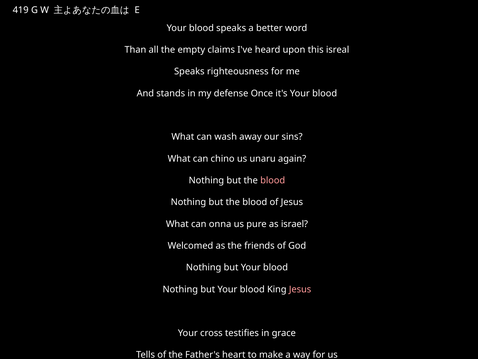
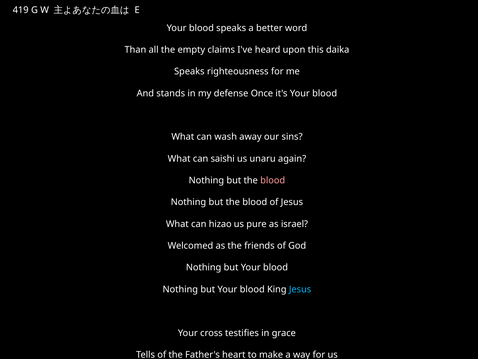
isreal: isreal -> daika
chino: chino -> saishi
onna: onna -> hizao
Jesus at (300, 289) colour: pink -> light blue
